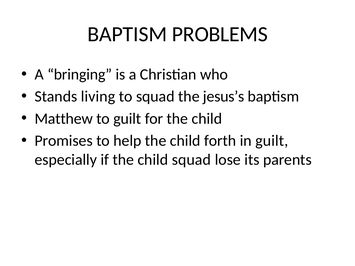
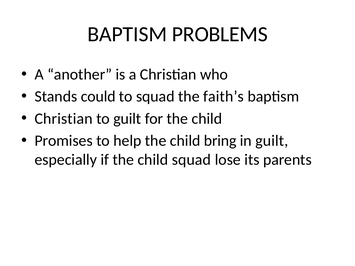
bringing: bringing -> another
living: living -> could
jesus’s: jesus’s -> faith’s
Matthew at (64, 119): Matthew -> Christian
forth: forth -> bring
